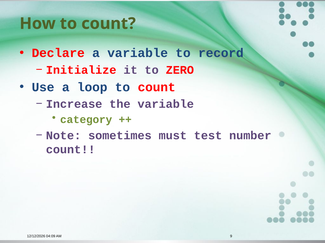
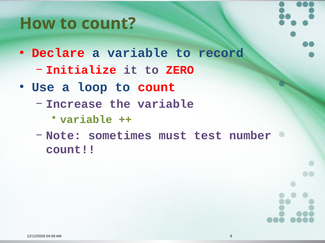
category at (86, 120): category -> variable
